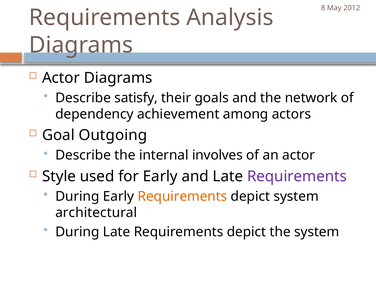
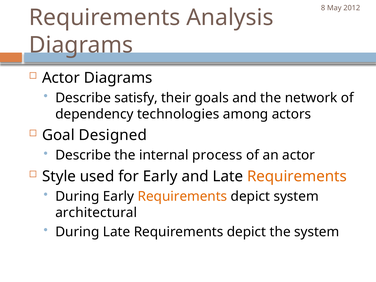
achievement: achievement -> technologies
Outgoing: Outgoing -> Designed
involves: involves -> process
Requirements at (297, 176) colour: purple -> orange
